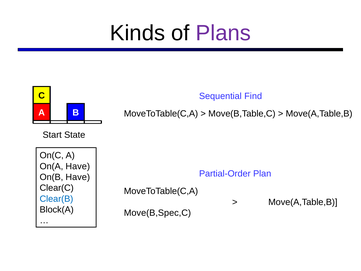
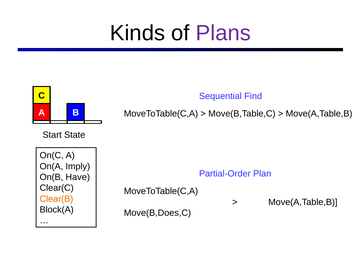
On(A Have: Have -> Imply
Clear(B colour: blue -> orange
Move(B,Spec,C: Move(B,Spec,C -> Move(B,Does,C
